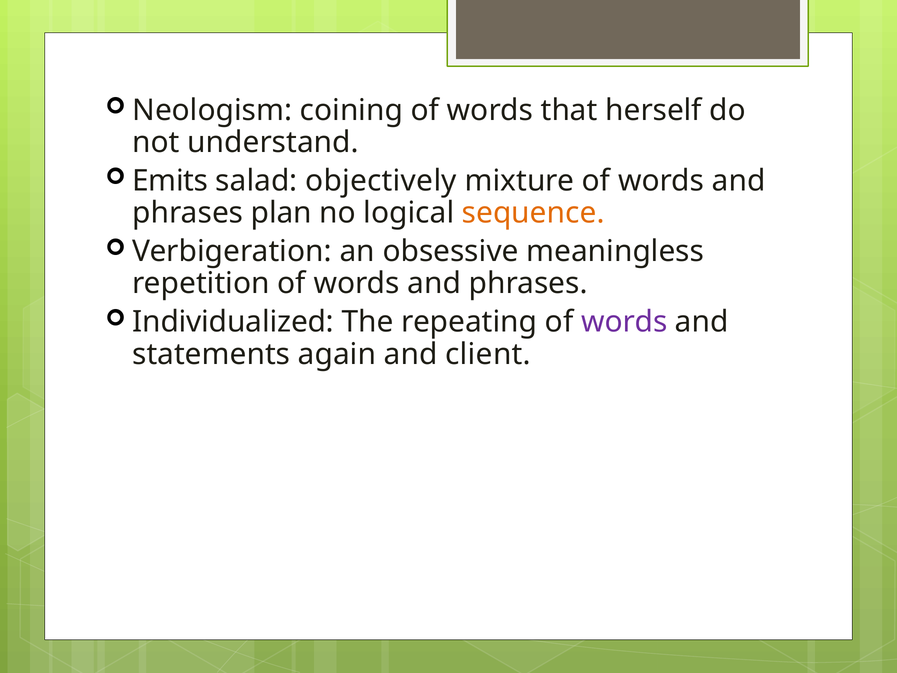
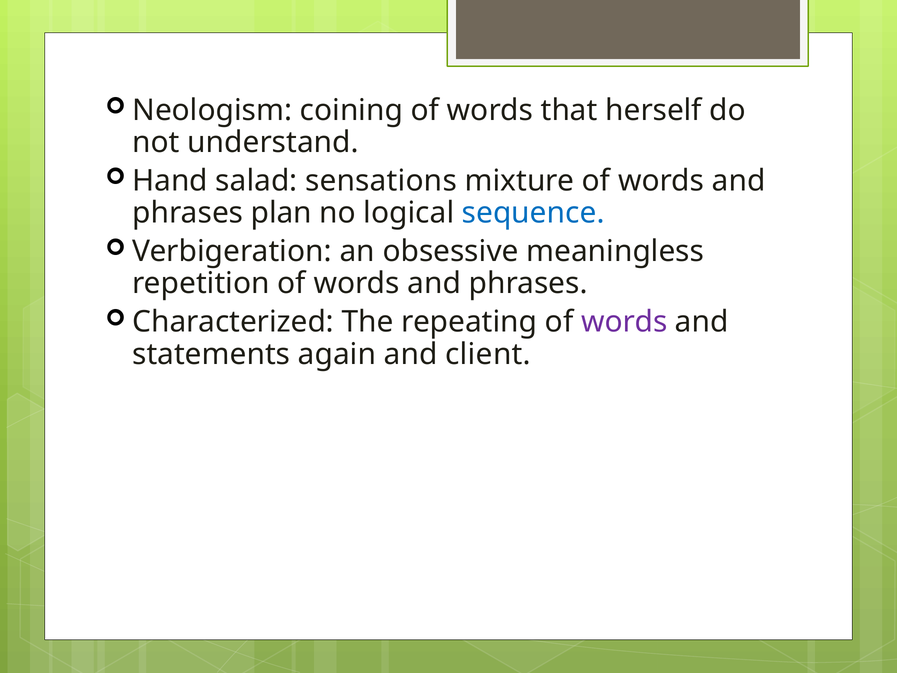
Emits: Emits -> Hand
objectively: objectively -> sensations
sequence colour: orange -> blue
Individualized: Individualized -> Characterized
